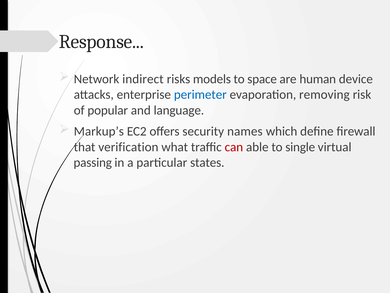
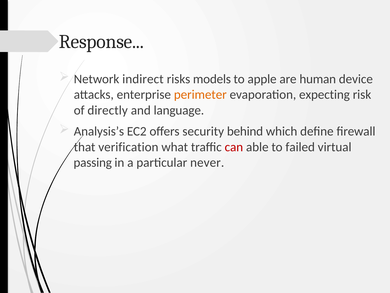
space: space -> apple
perimeter colour: blue -> orange
removing: removing -> expecting
popular: popular -> directly
Markup’s: Markup’s -> Analysis’s
names: names -> behind
single: single -> failed
states: states -> never
